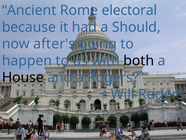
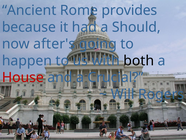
electoral: electoral -> provides
House colour: black -> red
a Rogers: Rogers -> Crucial
